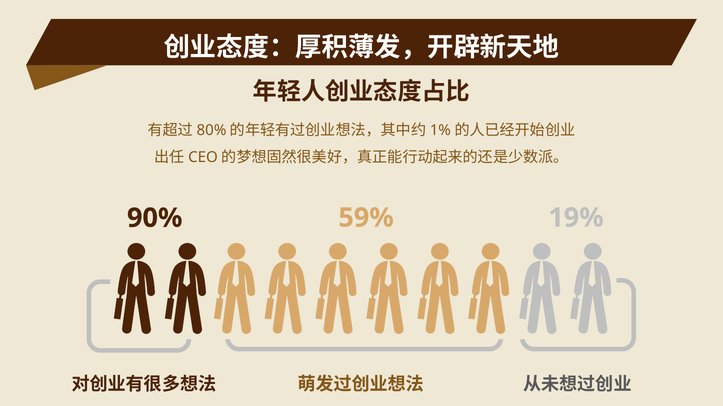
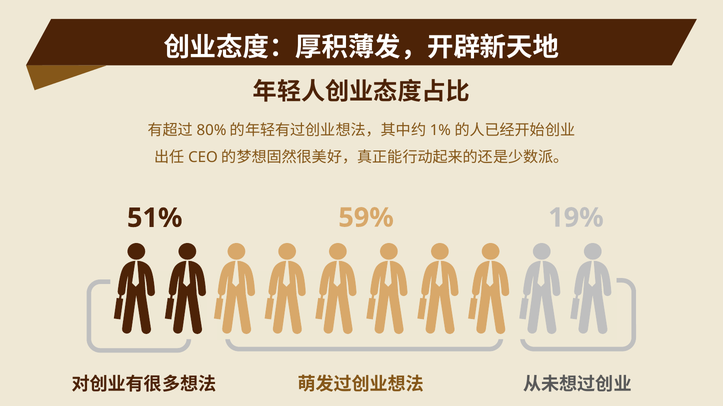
90%: 90% -> 51%
